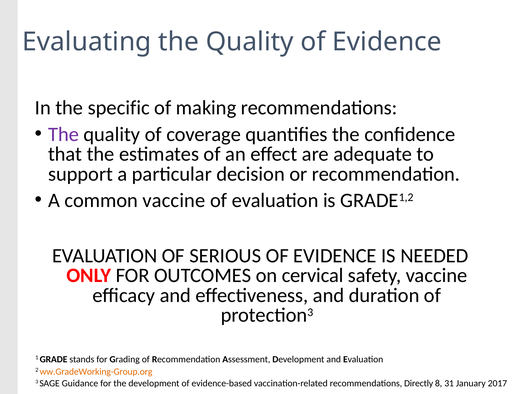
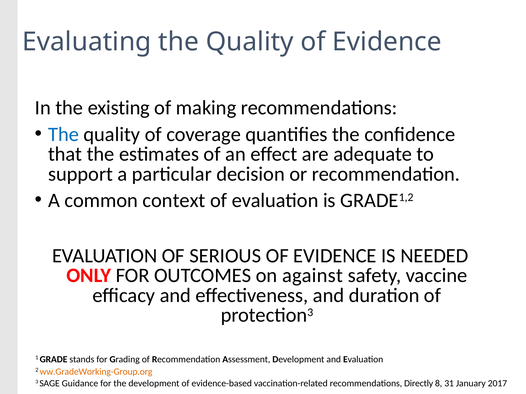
specific: specific -> existing
The at (64, 135) colour: purple -> blue
common vaccine: vaccine -> context
cervical: cervical -> against
